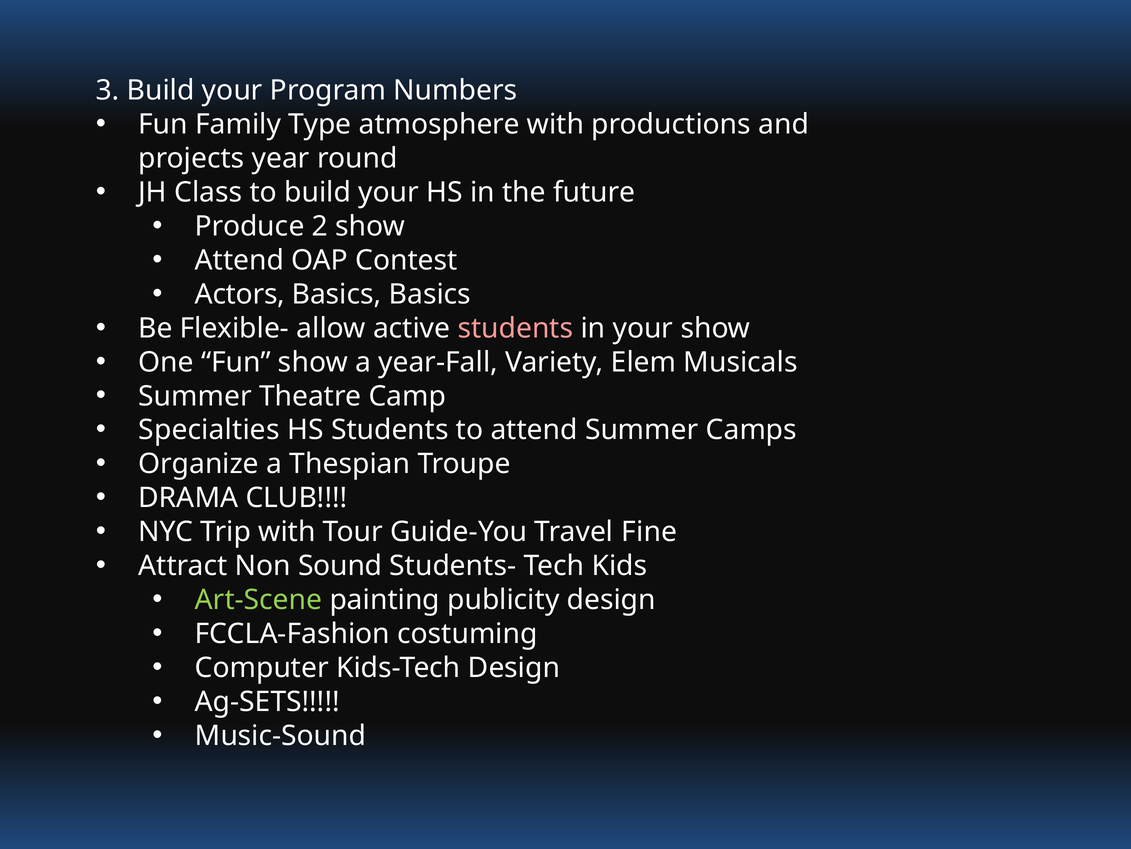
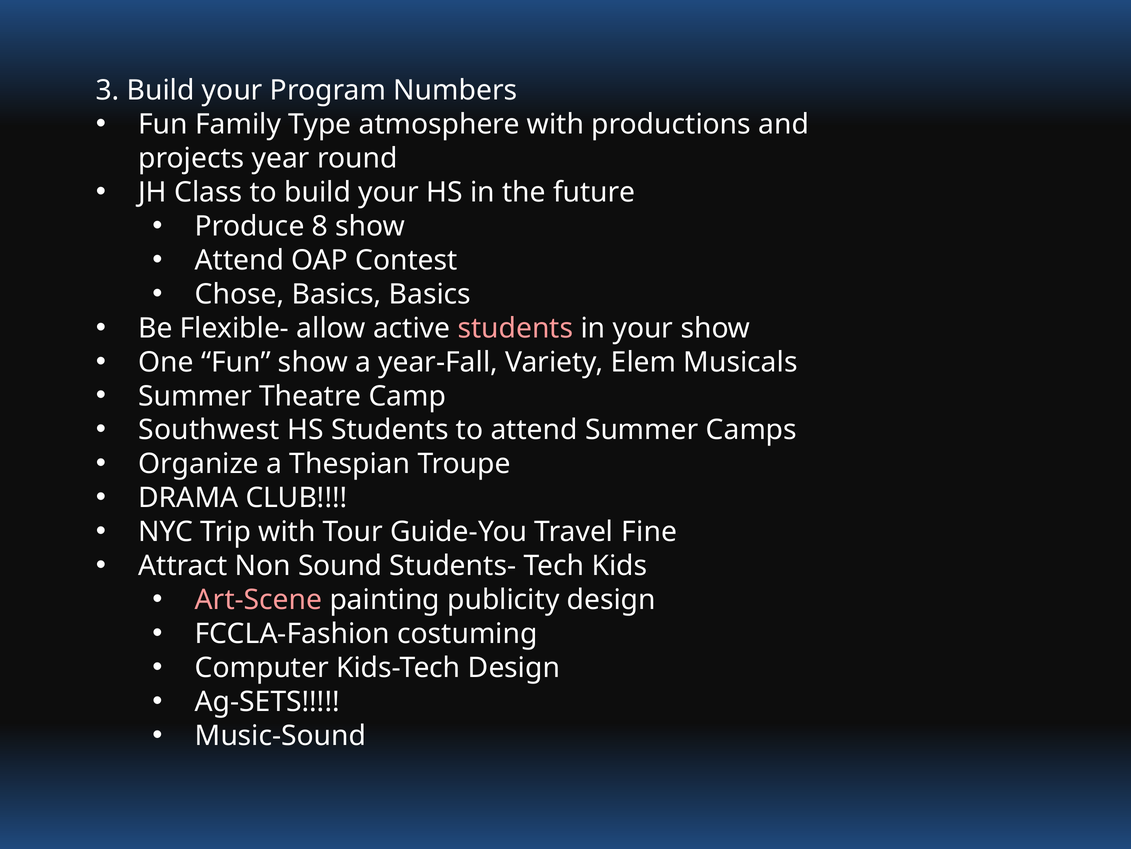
2: 2 -> 8
Actors: Actors -> Chose
Specialties: Specialties -> Southwest
Art-Scene colour: light green -> pink
